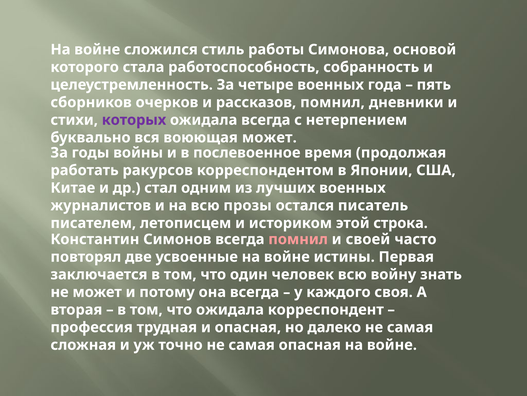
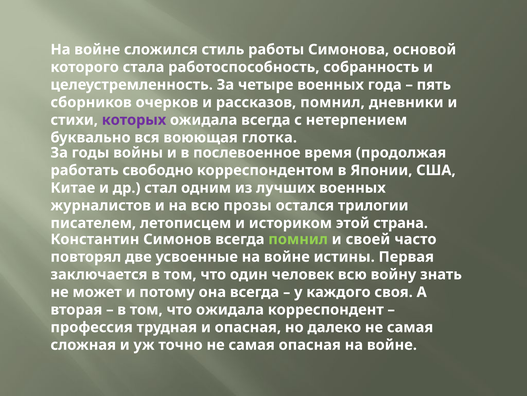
воюющая может: может -> глотка
ракурсов: ракурсов -> свободно
писатель: писатель -> трилогии
строка: строка -> страна
помнил at (298, 239) colour: pink -> light green
